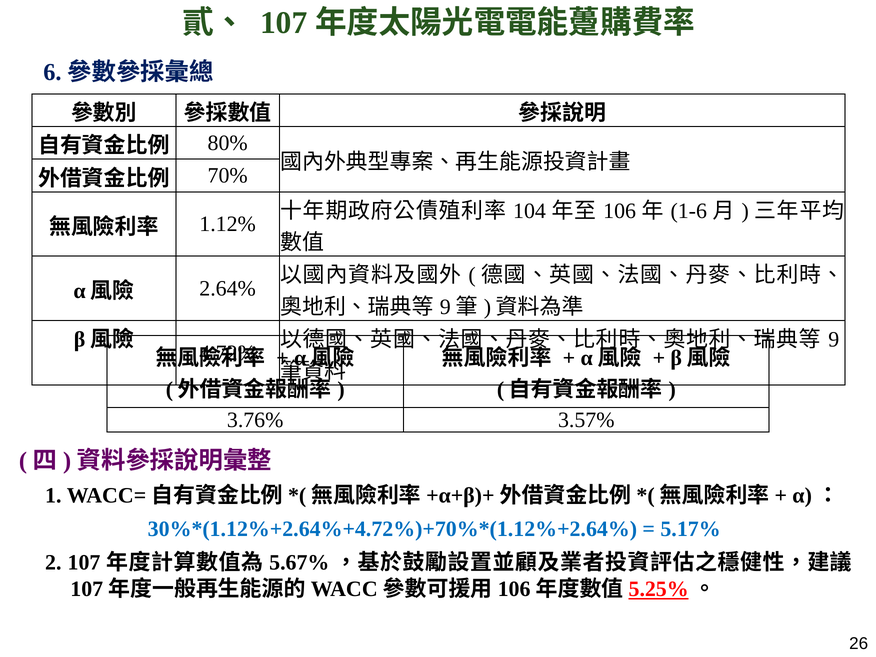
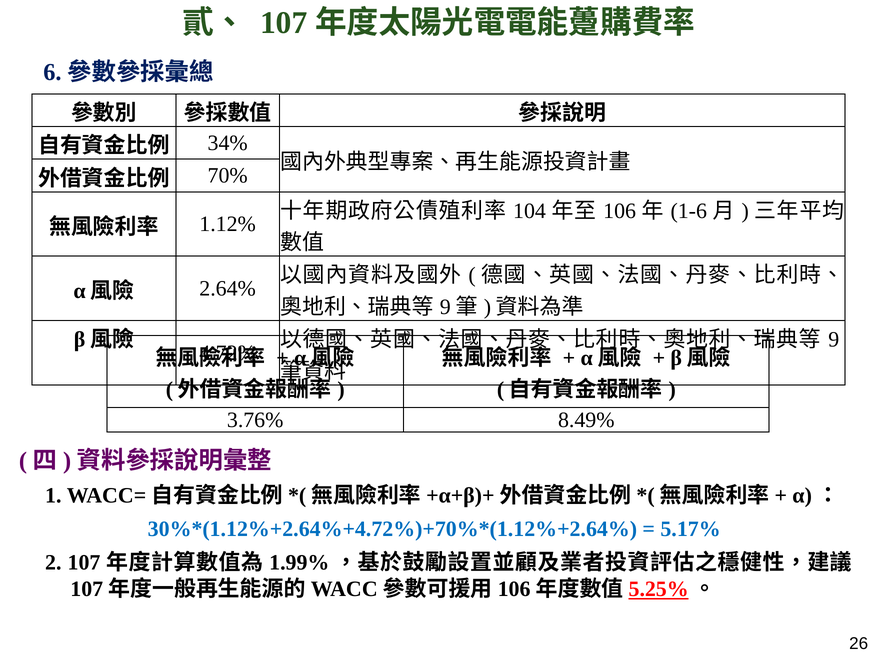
80%: 80% -> 34%
3.57%: 3.57% -> 8.49%
5.67%: 5.67% -> 1.99%
